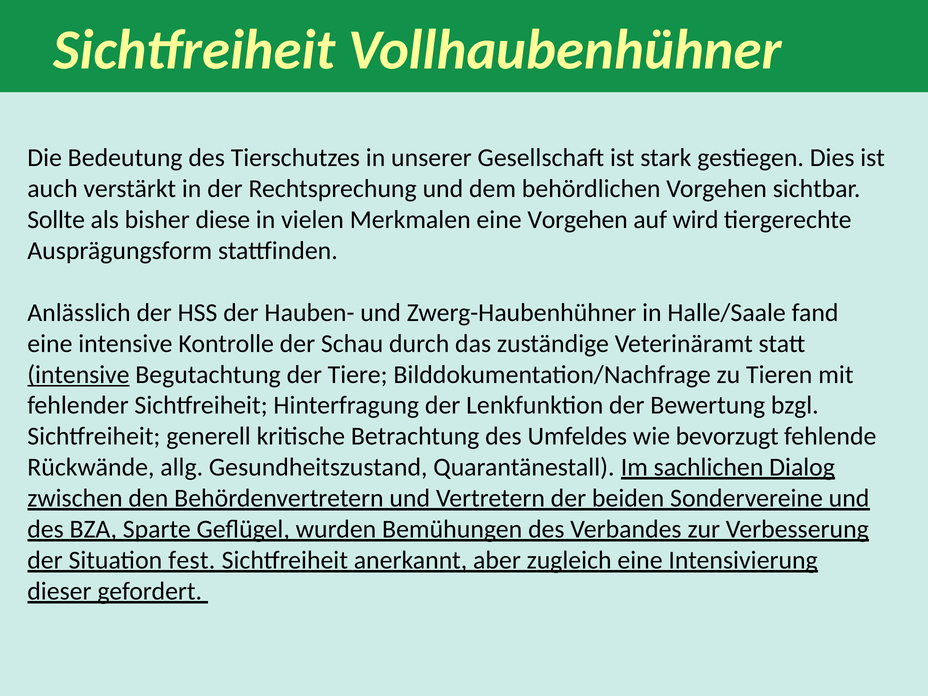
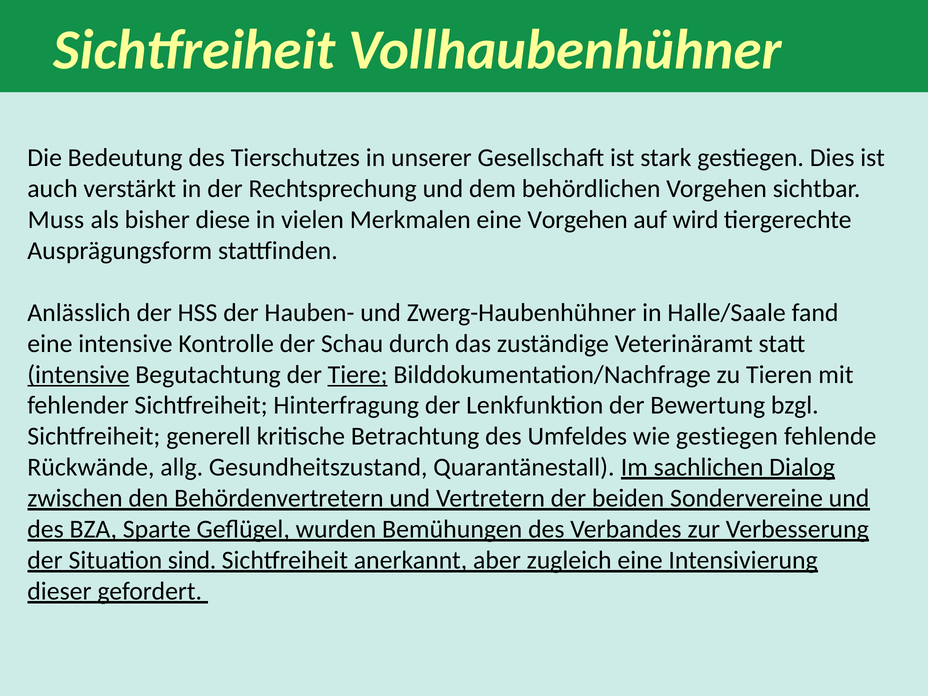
Sollte: Sollte -> Muss
Tiere underline: none -> present
wie bevorzugt: bevorzugt -> gestiegen
fest: fest -> sind
